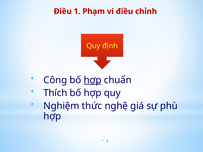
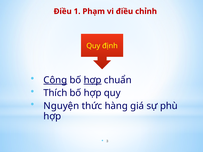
Công underline: none -> present
Nghiệm: Nghiệm -> Nguyện
nghệ: nghệ -> hàng
